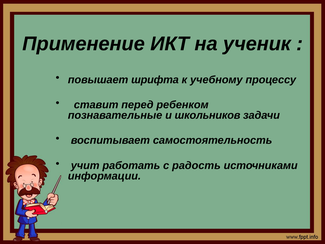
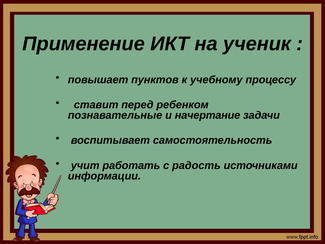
шрифта: шрифта -> пунктов
школьников: школьников -> начертание
